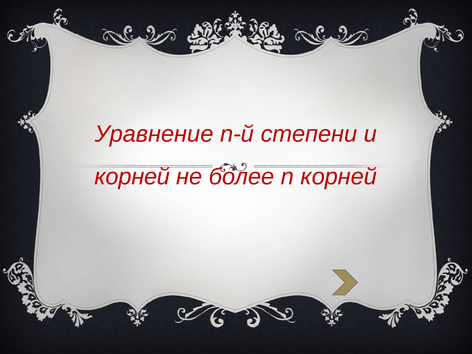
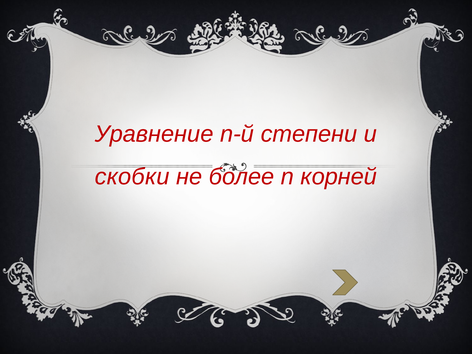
корней at (132, 177): корней -> скобки
